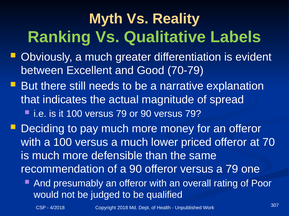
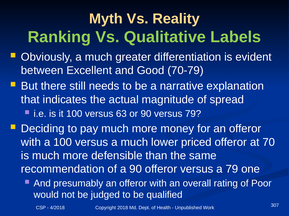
100 versus 79: 79 -> 63
